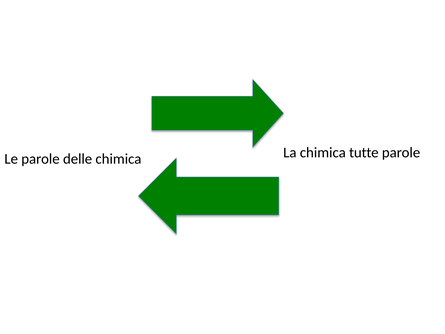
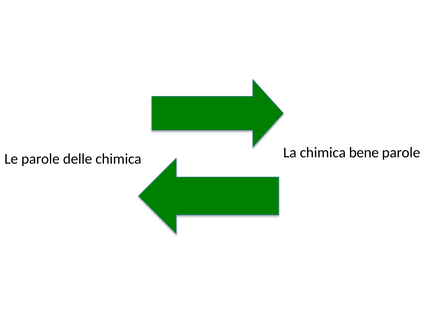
tutte: tutte -> bene
